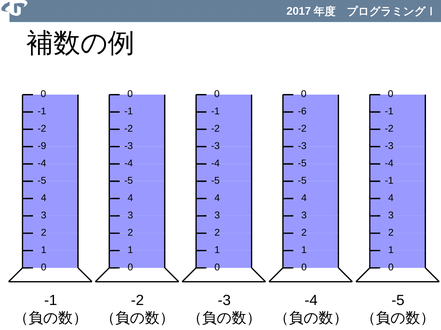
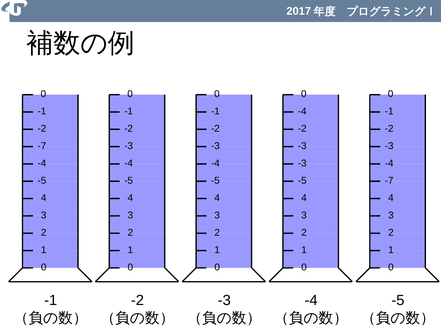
-6 at (302, 112): -6 -> -4
-9 at (42, 146): -9 -> -7
-5 at (302, 164): -5 -> -3
-1 at (389, 181): -1 -> -7
